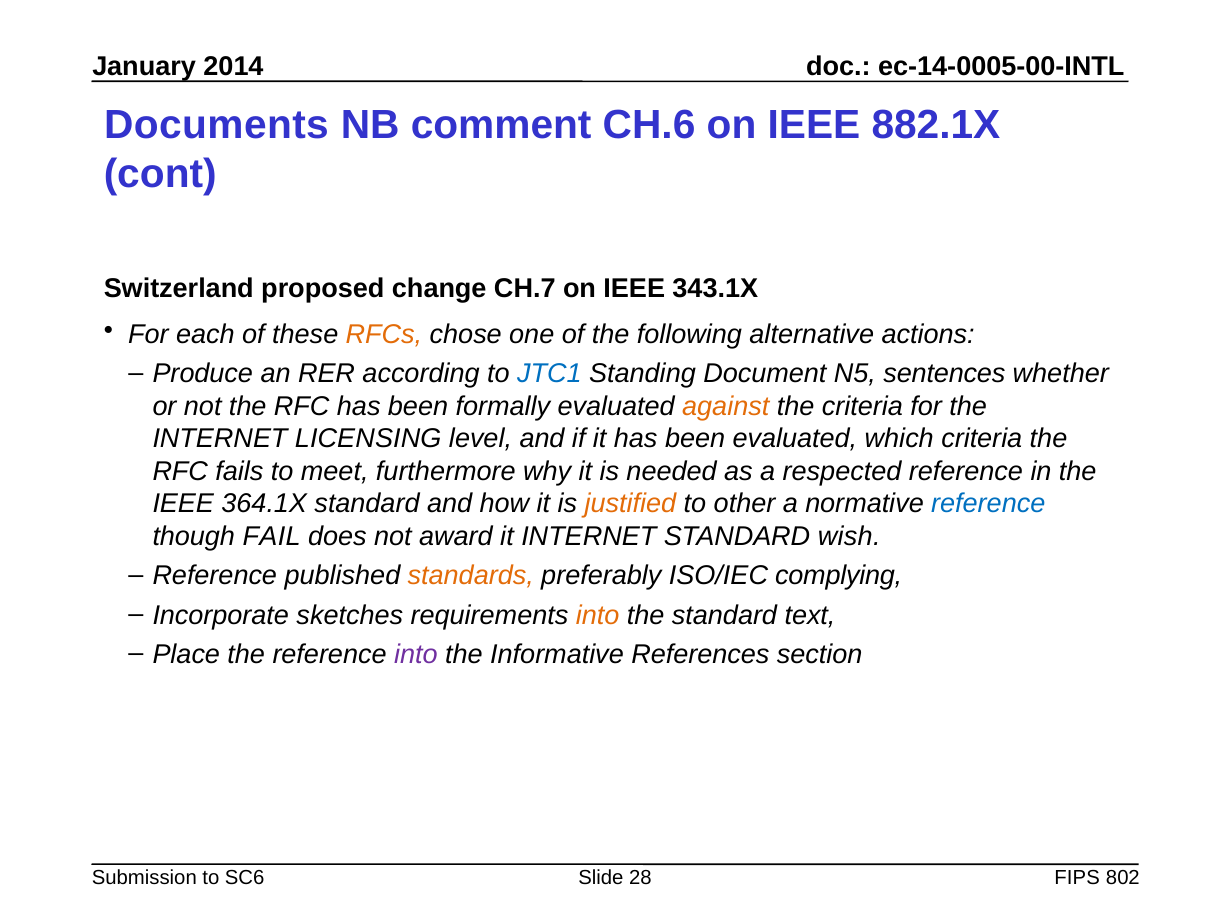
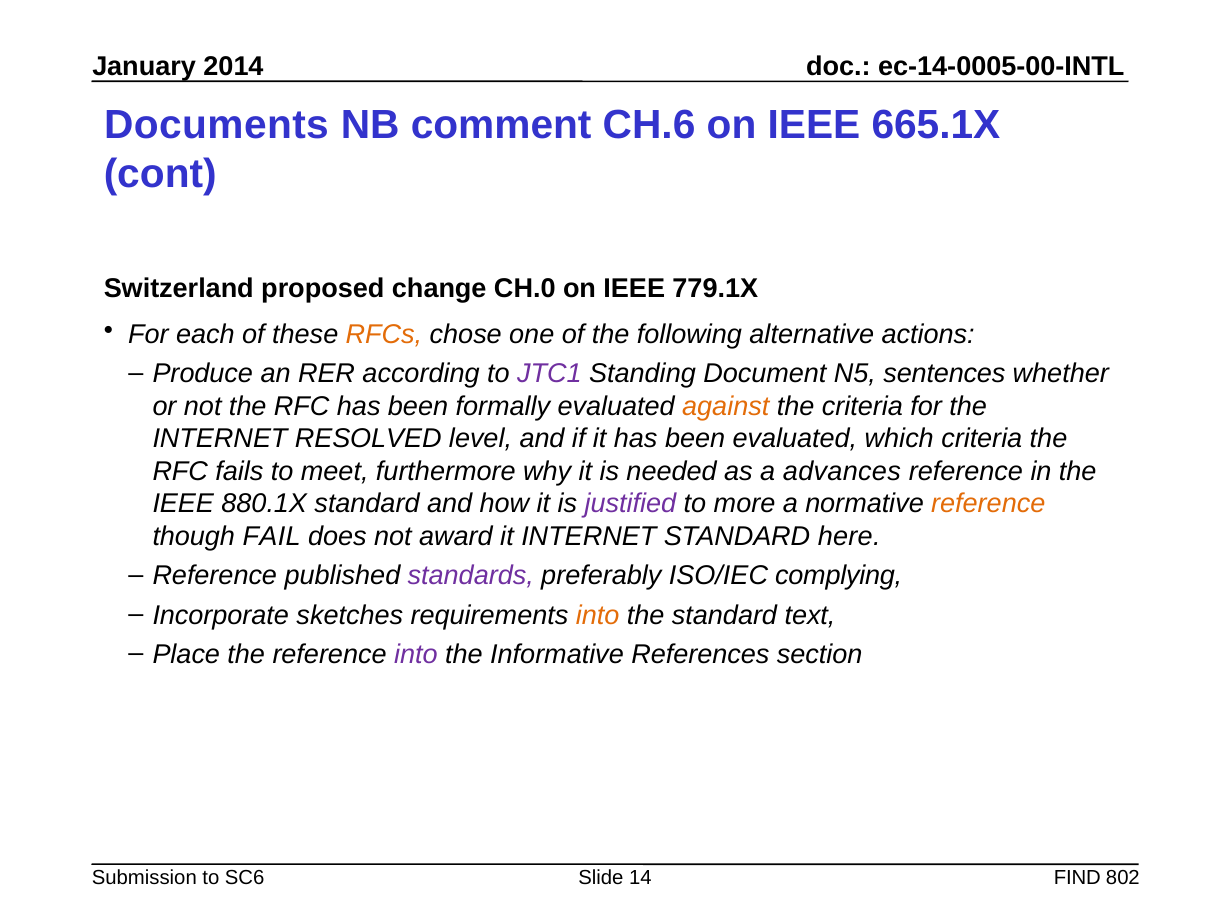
882.1X: 882.1X -> 665.1X
CH.7: CH.7 -> CH.0
343.1X: 343.1X -> 779.1X
JTC1 colour: blue -> purple
LICENSING: LICENSING -> RESOLVED
respected: respected -> advances
364.1X: 364.1X -> 880.1X
justified colour: orange -> purple
other: other -> more
reference at (988, 504) colour: blue -> orange
wish: wish -> here
standards colour: orange -> purple
28: 28 -> 14
FIPS: FIPS -> FIND
